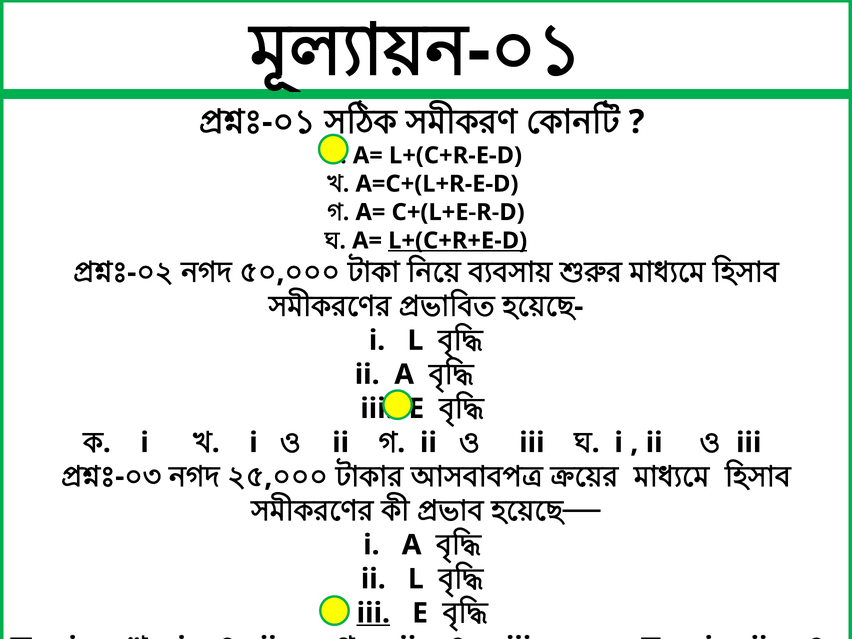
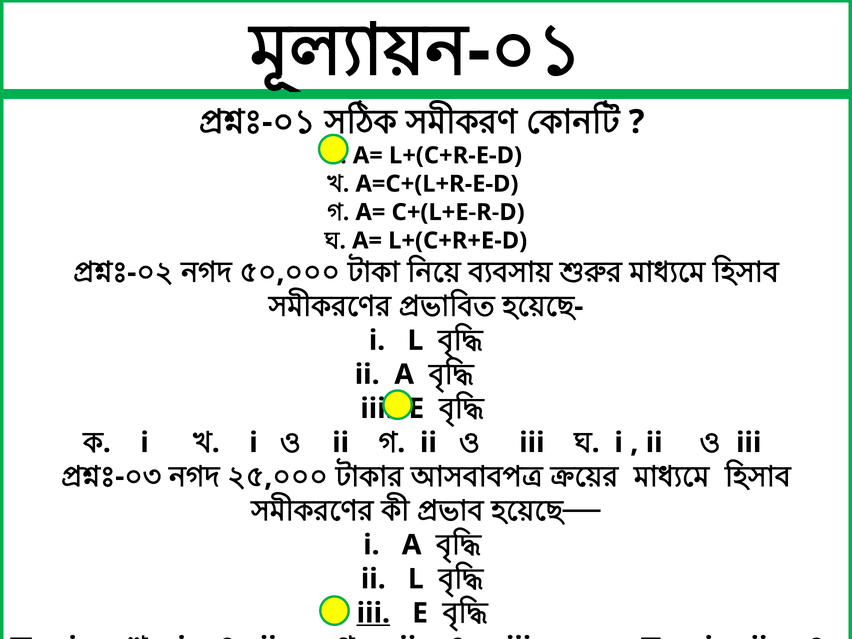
L+(C+R+E-D underline: present -> none
